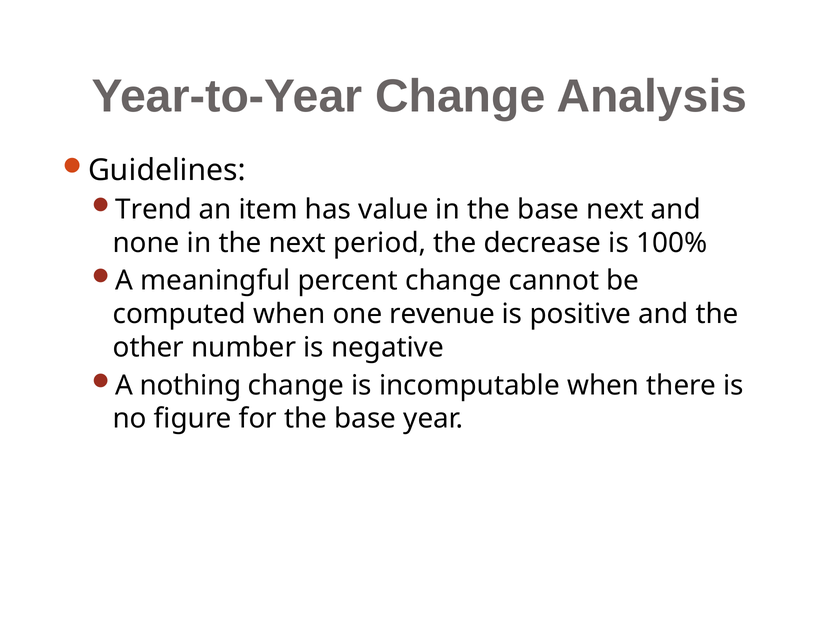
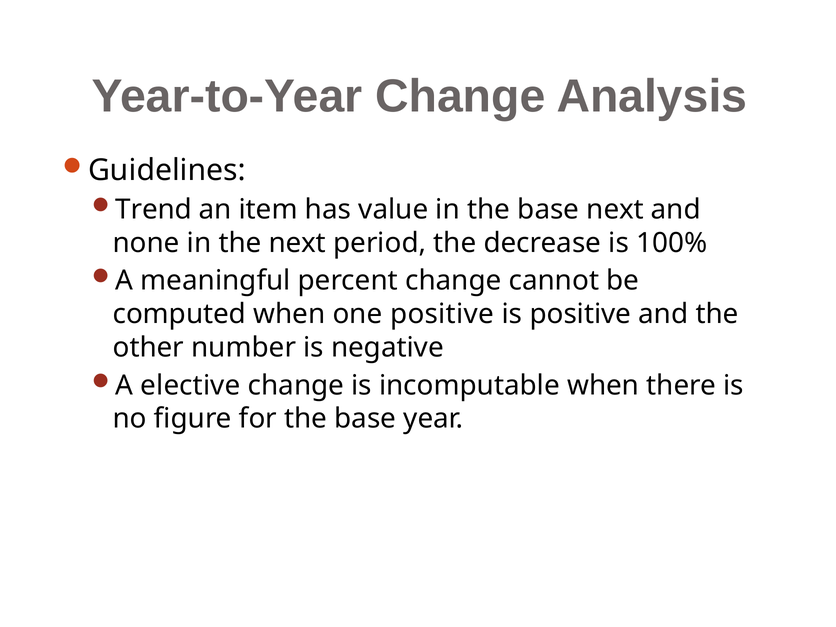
one revenue: revenue -> positive
nothing: nothing -> elective
